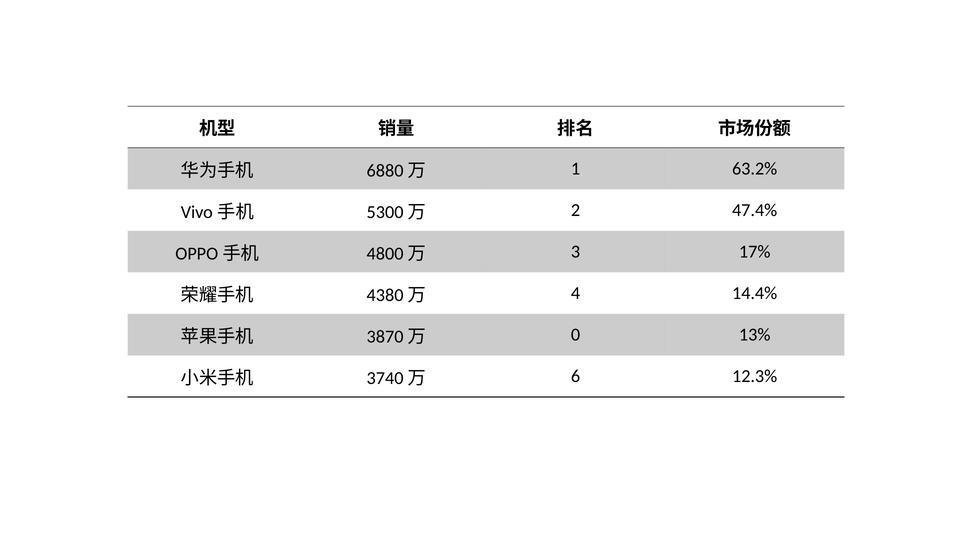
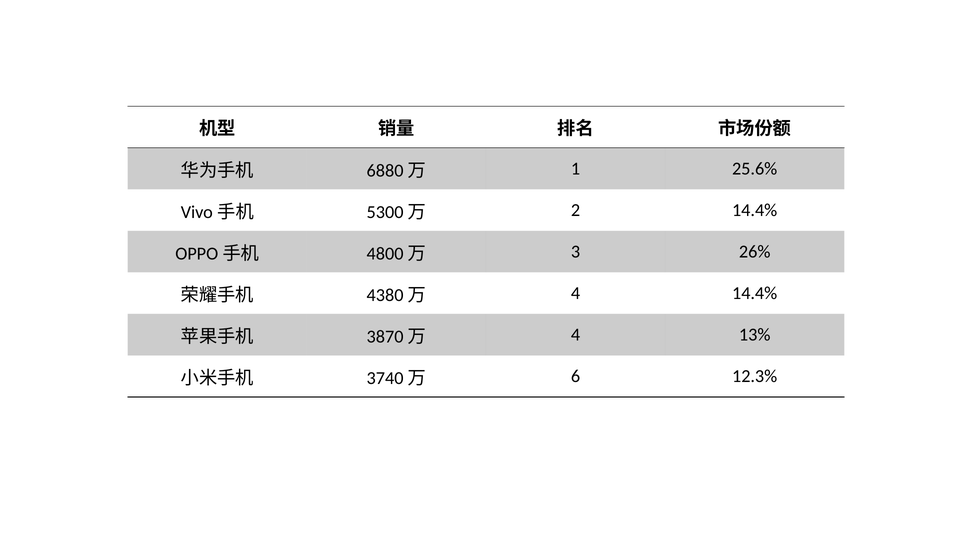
63.2%: 63.2% -> 25.6%
2 47.4%: 47.4% -> 14.4%
17%: 17% -> 26%
0 at (576, 335): 0 -> 4
